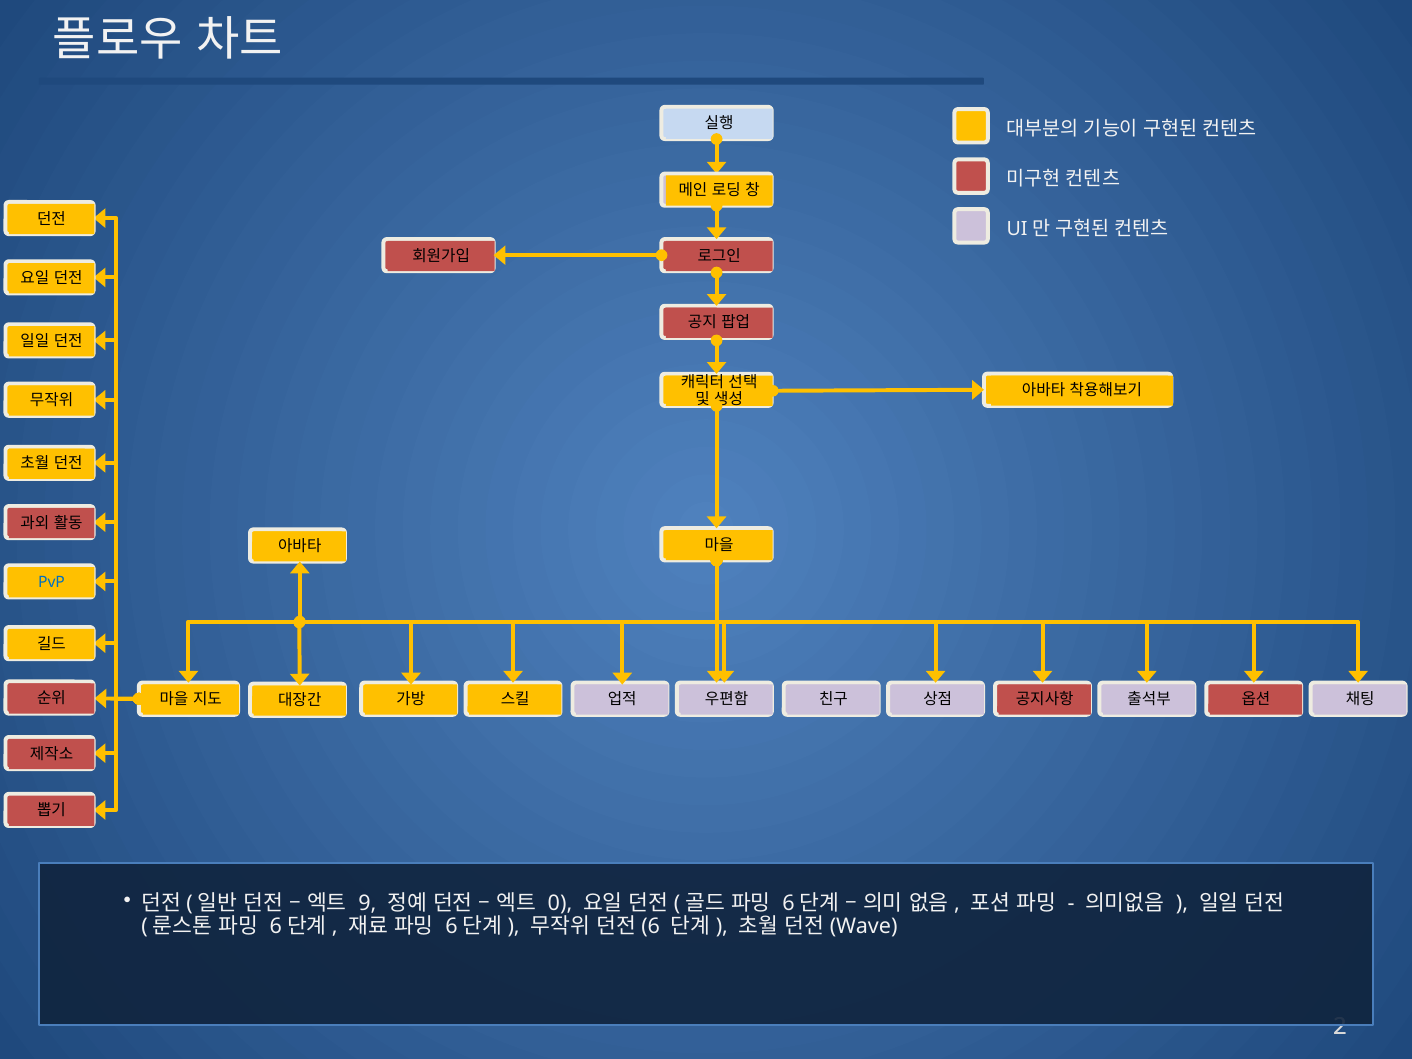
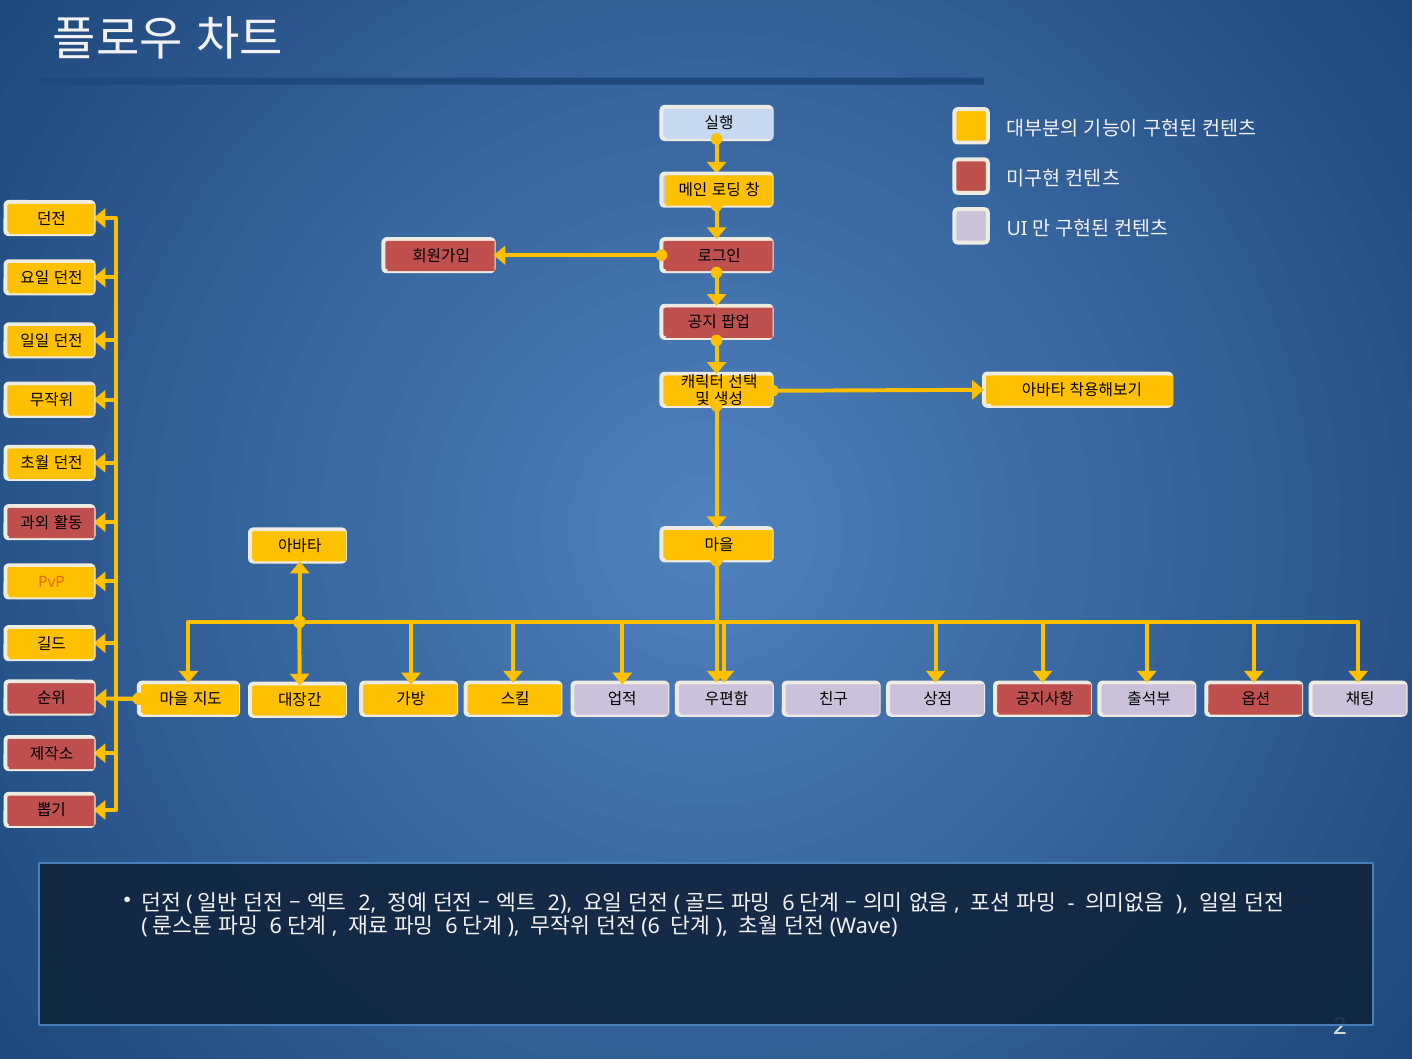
PvP colour: blue -> orange
9 at (367, 904): 9 -> 2
0 at (560, 904): 0 -> 2
